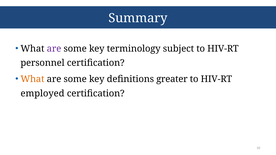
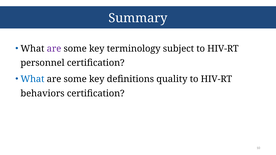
What at (32, 79) colour: orange -> blue
greater: greater -> quality
employed: employed -> behaviors
